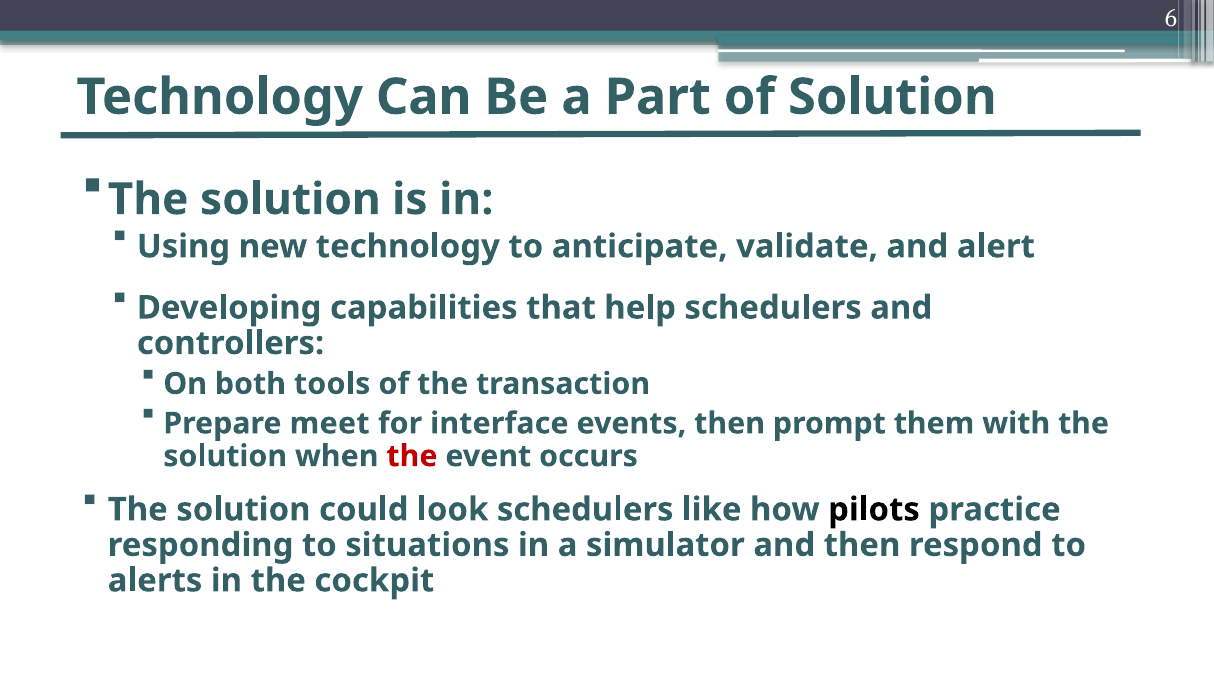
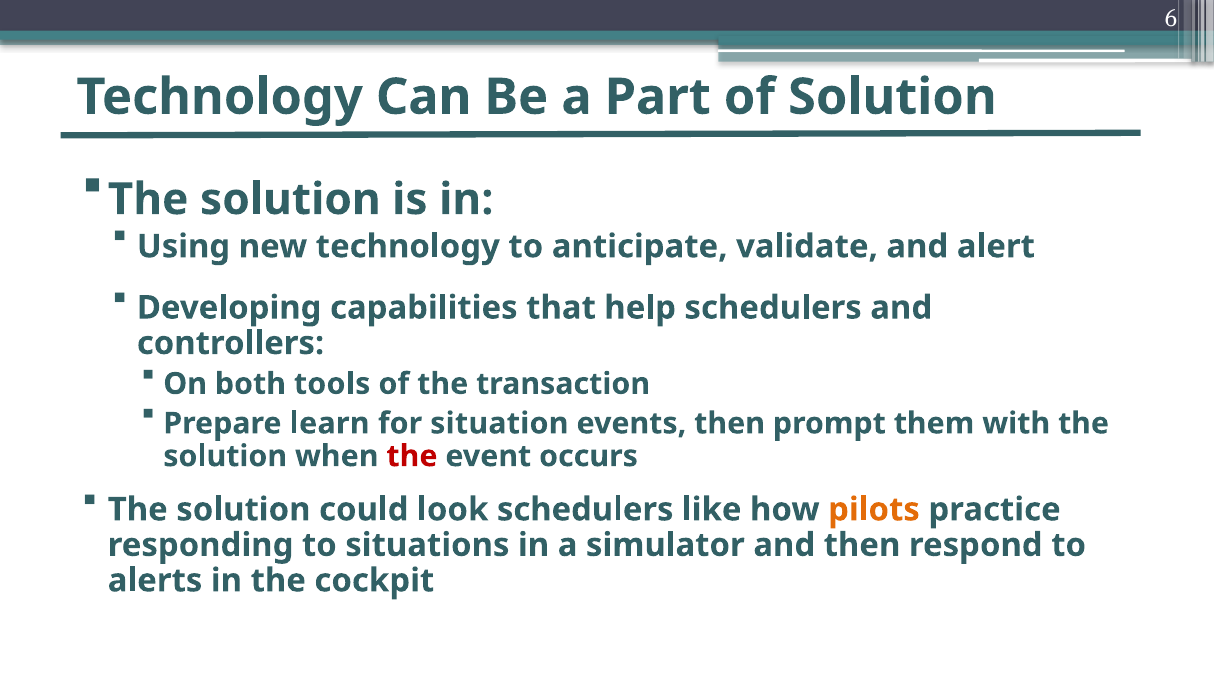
meet: meet -> learn
interface: interface -> situation
pilots colour: black -> orange
